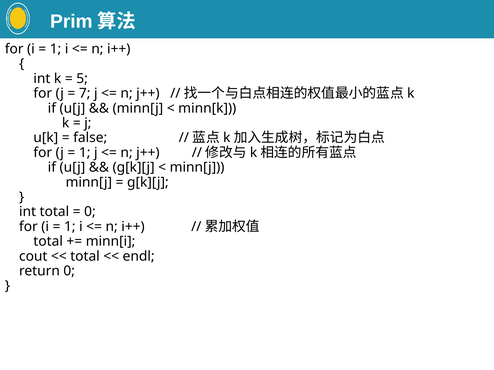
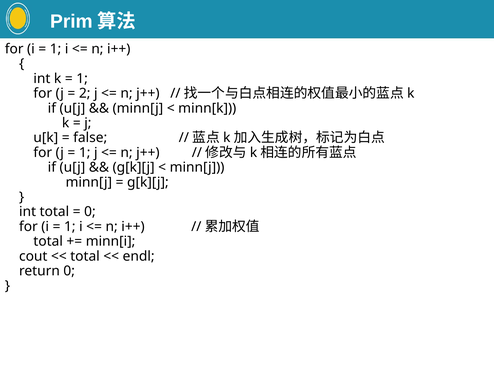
5 at (82, 79): 5 -> 1
7: 7 -> 2
